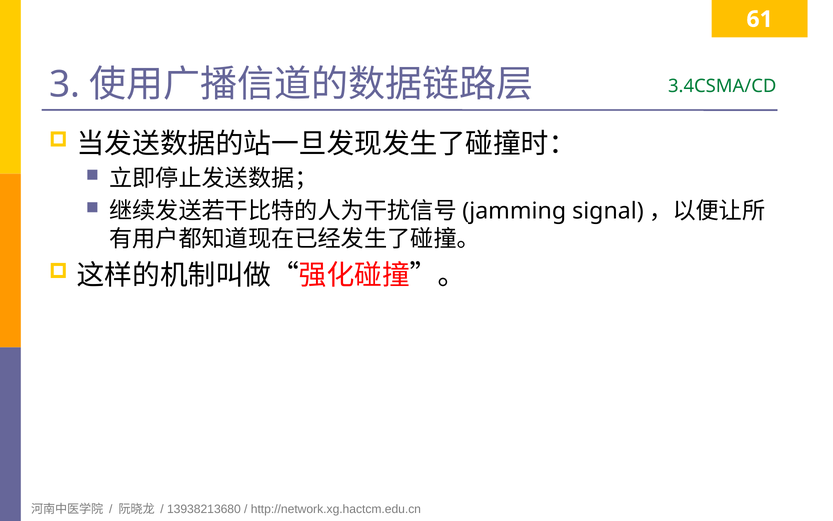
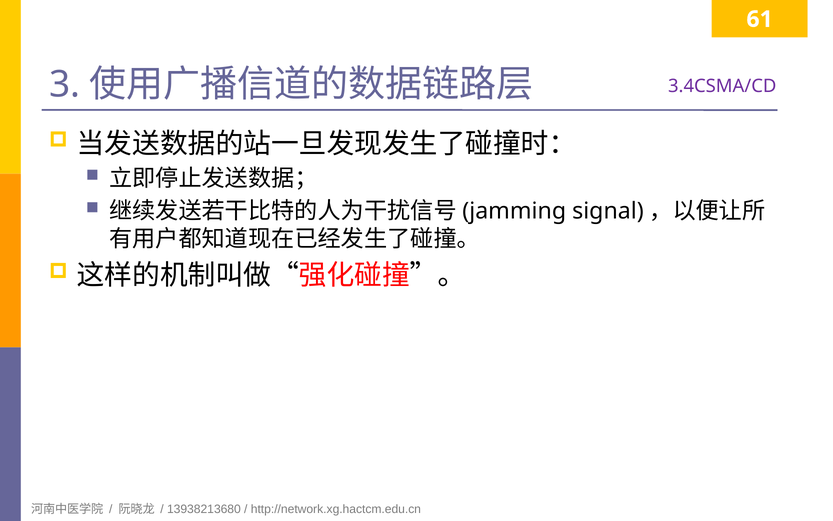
3.4CSMA/CD colour: green -> purple
